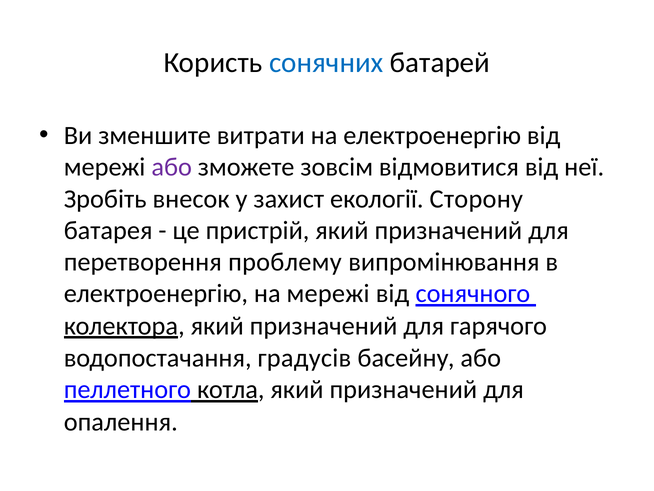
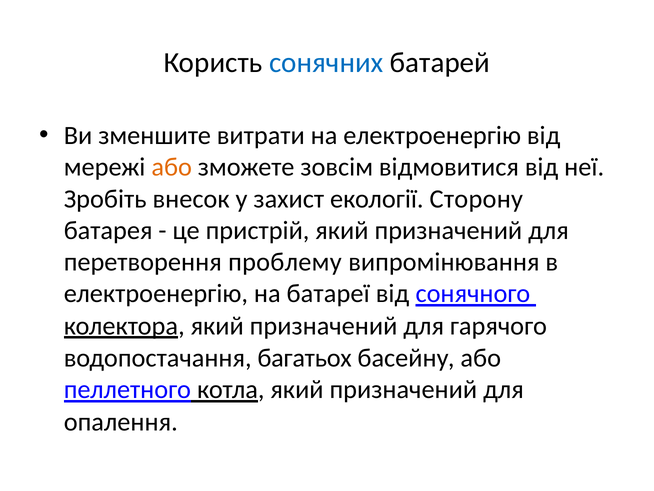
або at (172, 167) colour: purple -> orange
на мережі: мережі -> батареї
градусів: градусів -> багатьох
